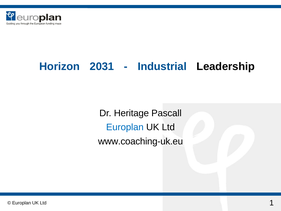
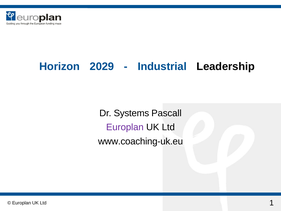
2031: 2031 -> 2029
Heritage: Heritage -> Systems
Europlan at (125, 127) colour: blue -> purple
